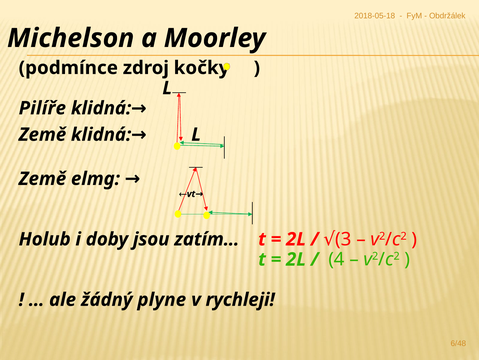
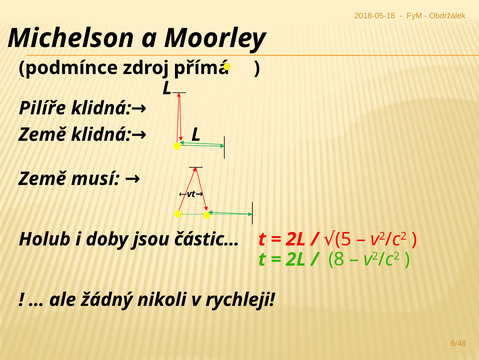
kočky: kočky -> přímá
elmg: elmg -> musí
zatím…: zatím… -> částic…
3: 3 -> 5
4: 4 -> 8
plyne: plyne -> nikoli
